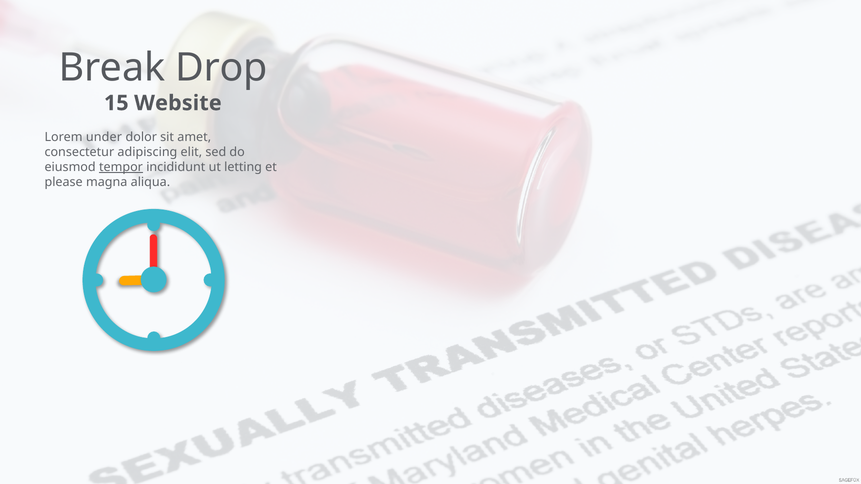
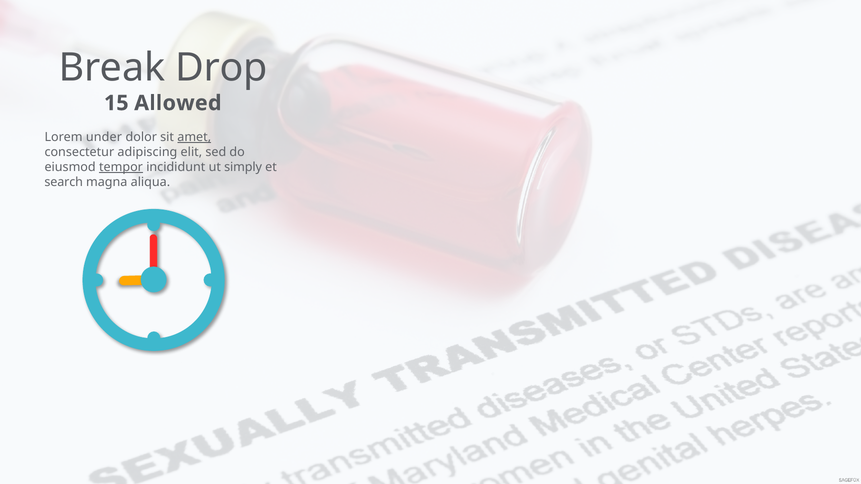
Website: Website -> Allowed
amet underline: none -> present
letting: letting -> simply
please: please -> search
